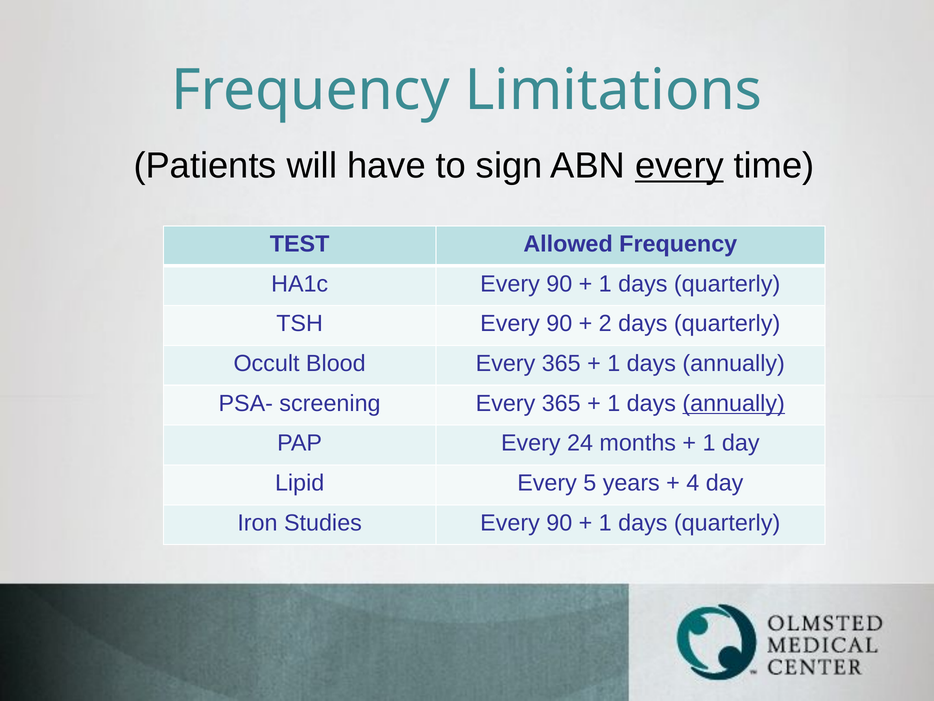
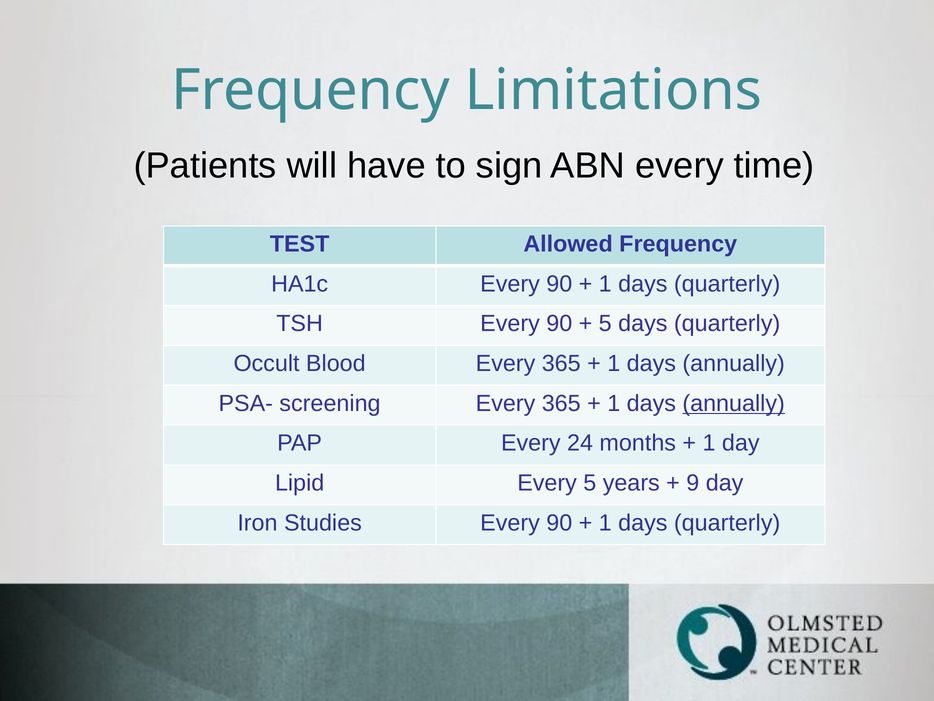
every at (679, 166) underline: present -> none
2 at (605, 323): 2 -> 5
4: 4 -> 9
